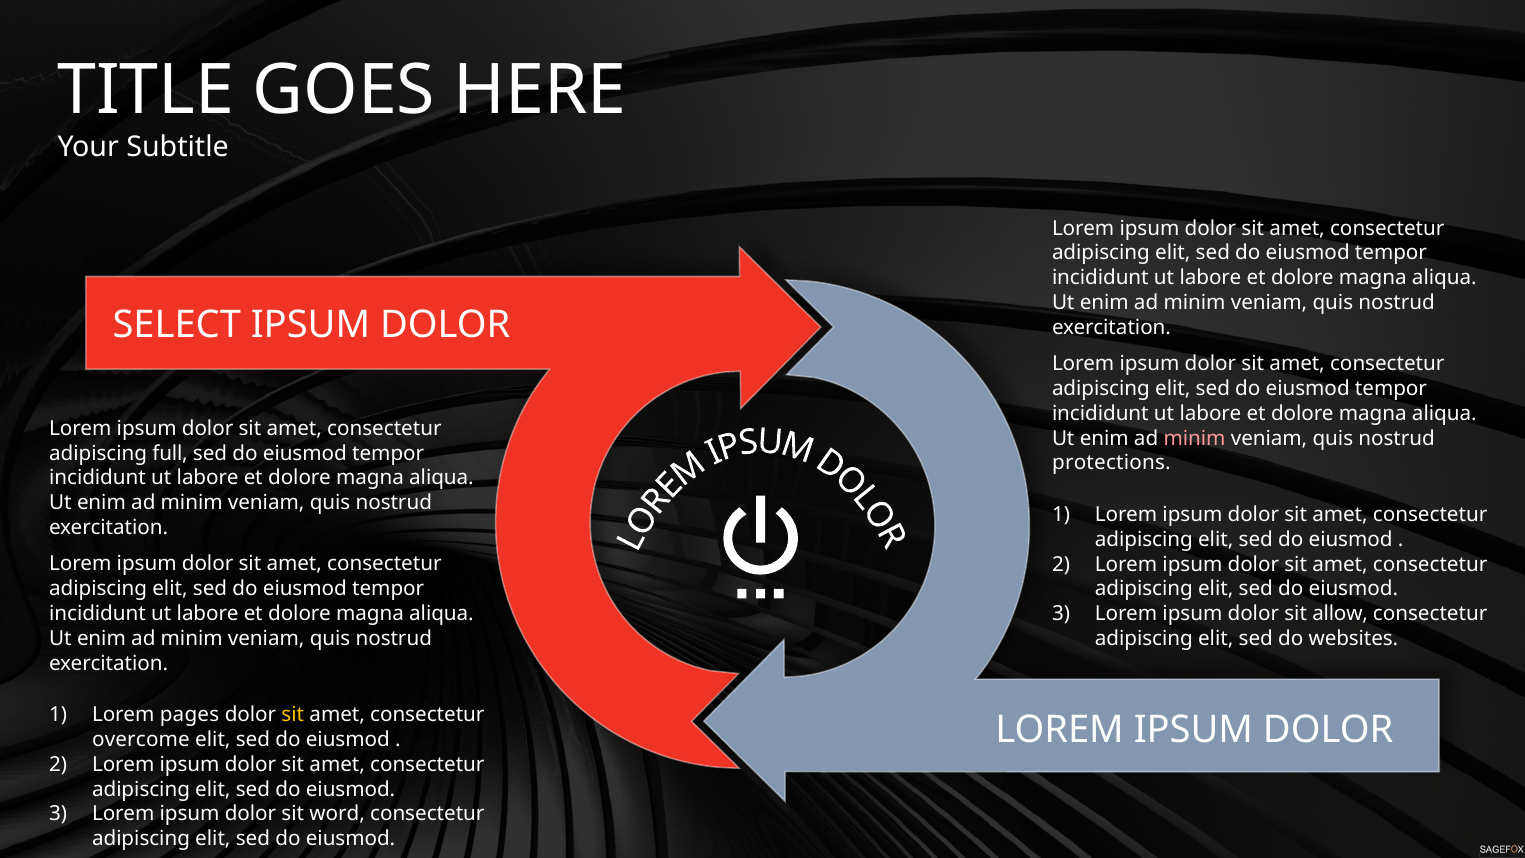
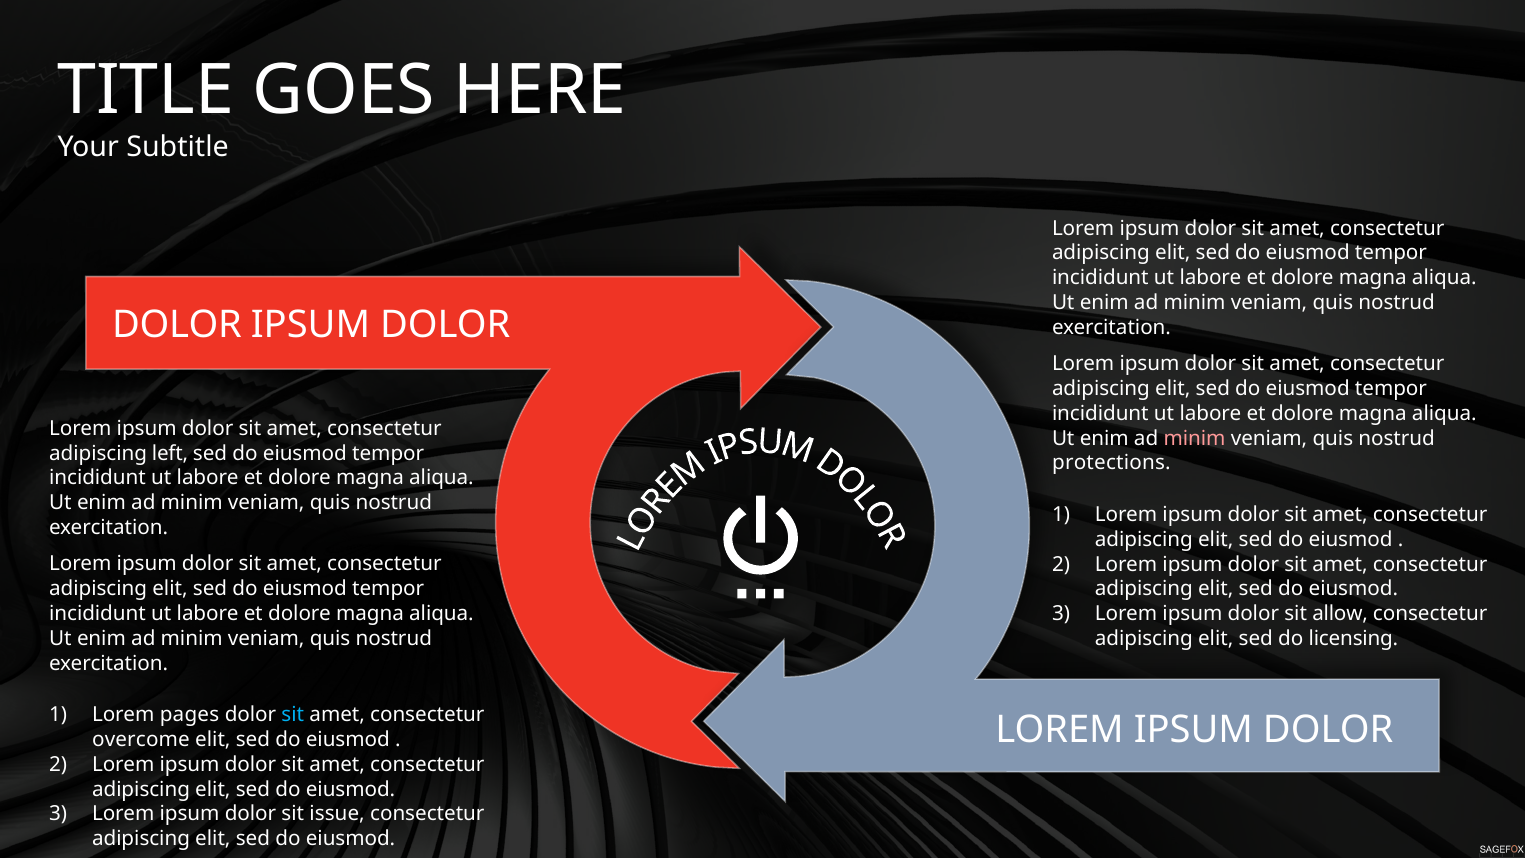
SELECT at (177, 325): SELECT -> DOLOR
full: full -> left
websites: websites -> licensing
sit at (293, 715) colour: yellow -> light blue
word: word -> issue
